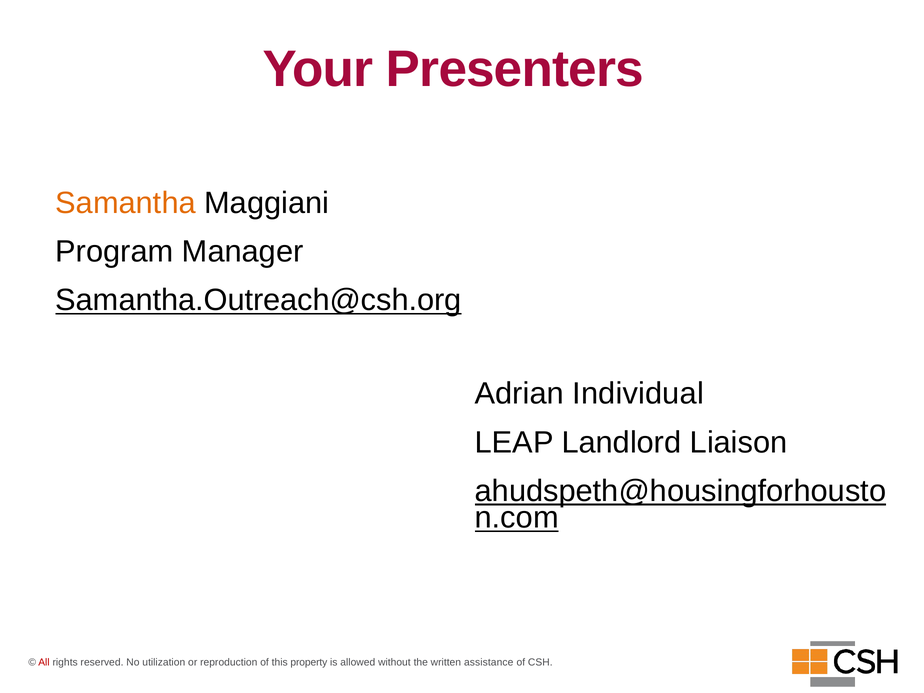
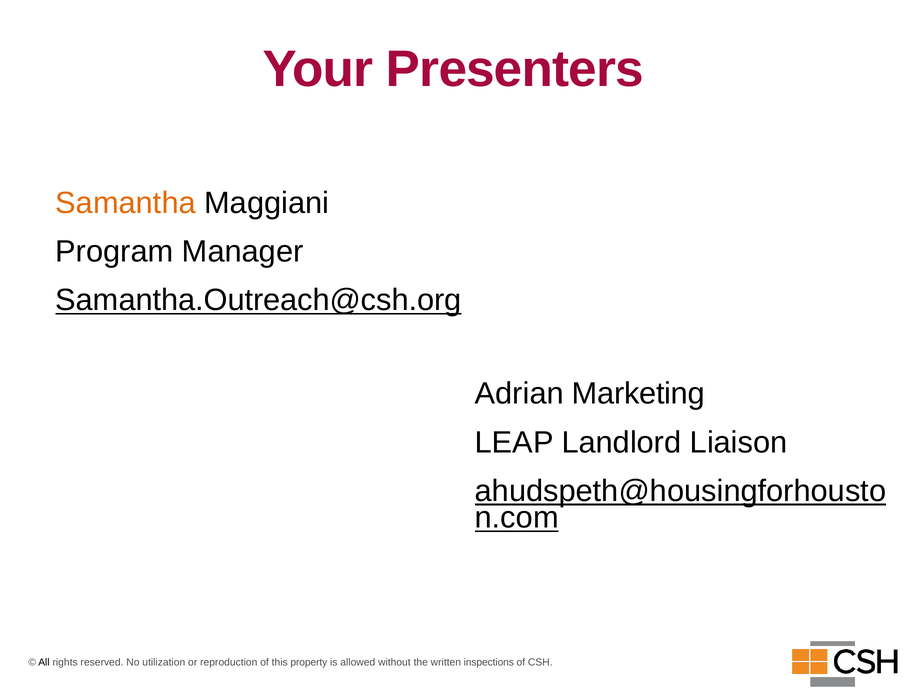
Individual: Individual -> Marketing
All colour: red -> black
assistance: assistance -> inspections
